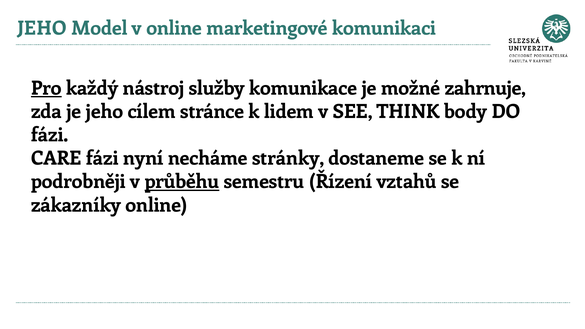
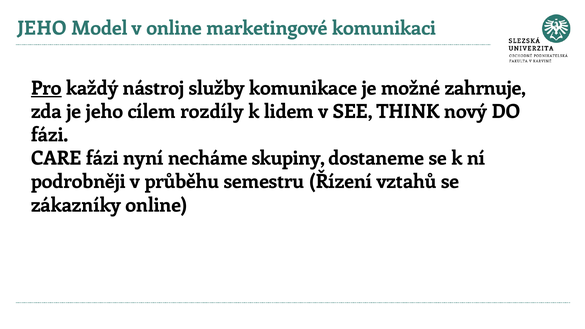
stránce: stránce -> rozdíly
body: body -> nový
stránky: stránky -> skupiny
průběhu underline: present -> none
